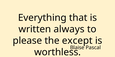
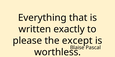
always: always -> exactly
